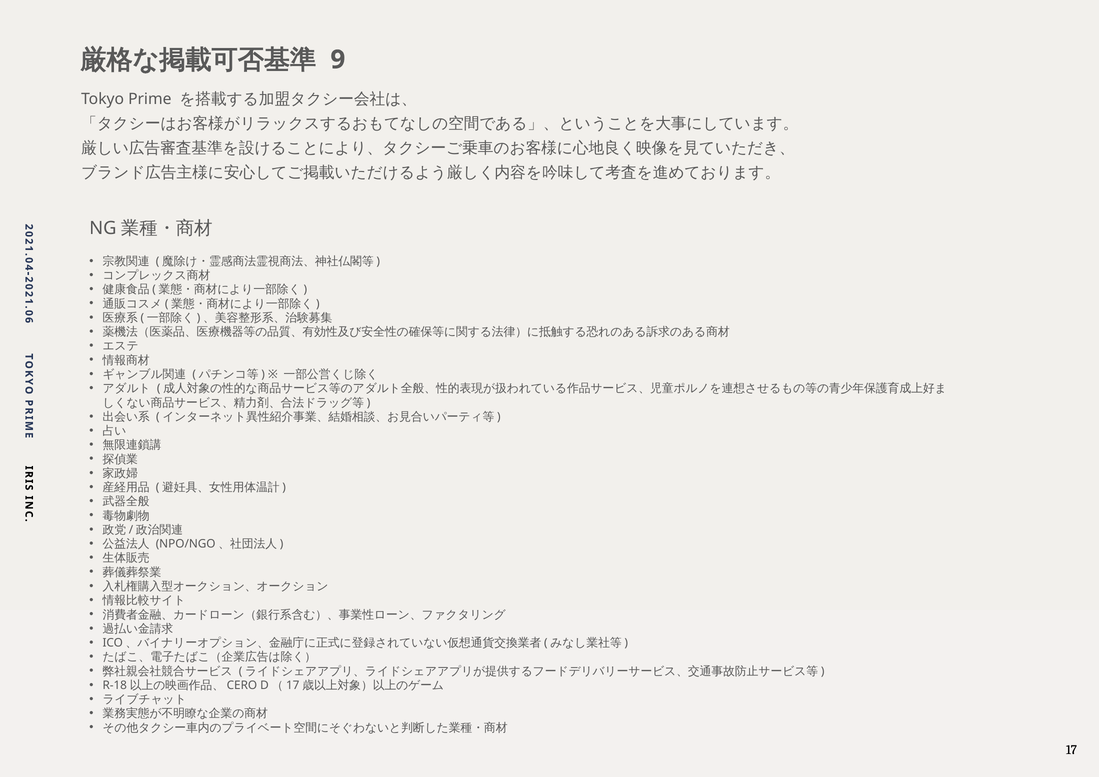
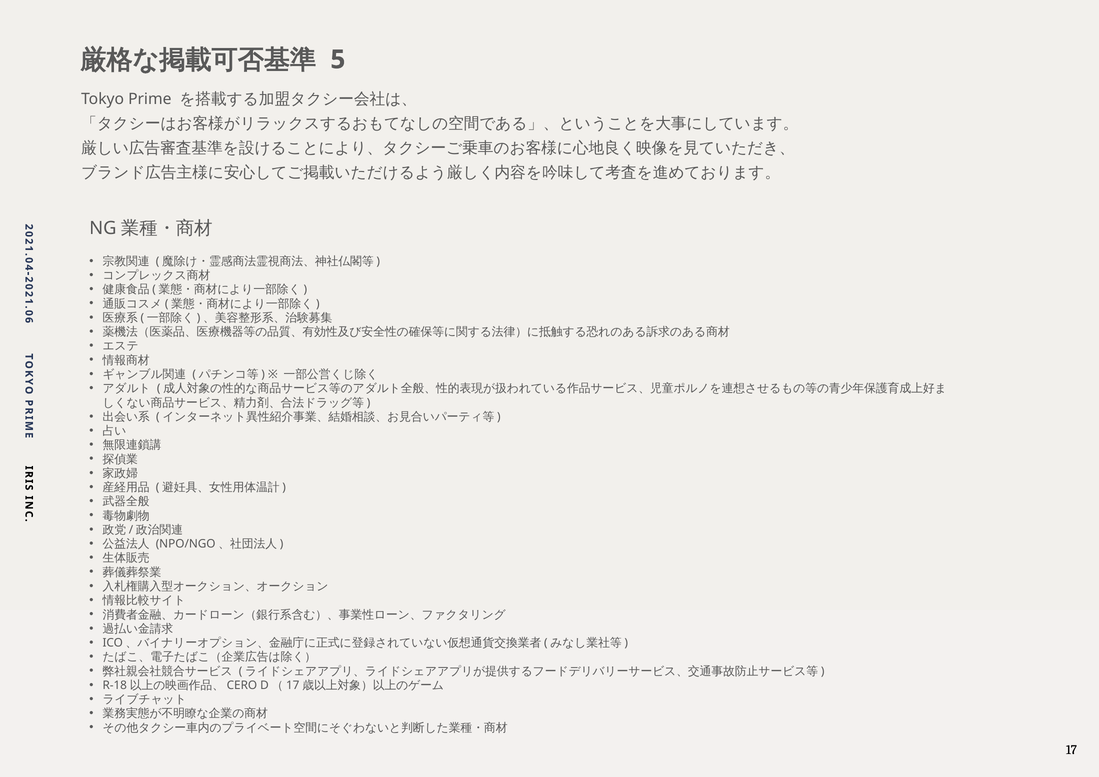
9: 9 -> 5
